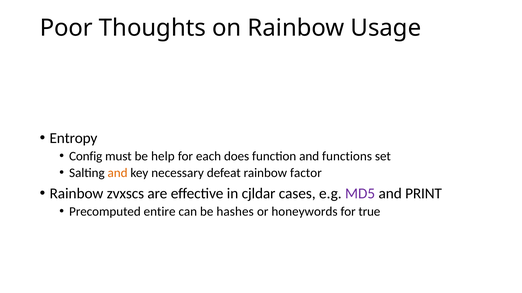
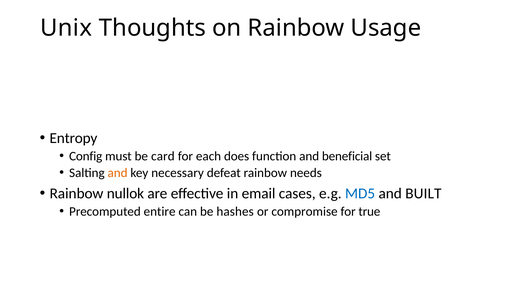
Poor: Poor -> Unix
help: help -> card
functions: functions -> beneficial
factor: factor -> needs
zvxscs: zvxscs -> nullok
cjldar: cjldar -> email
MD5 colour: purple -> blue
PRINT: PRINT -> BUILT
honeywords: honeywords -> compromise
